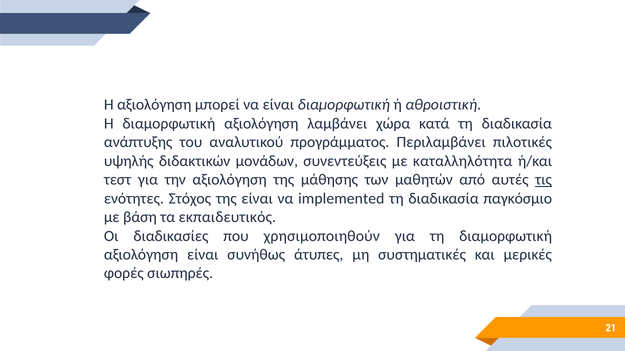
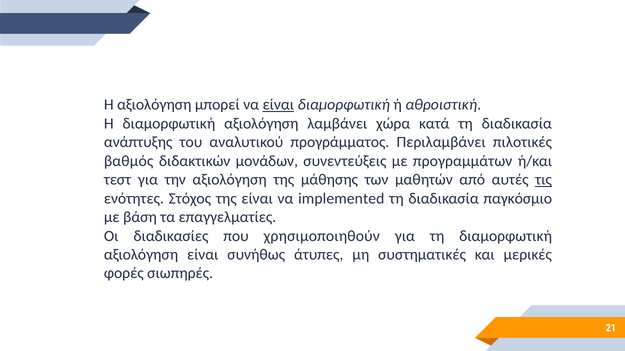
είναι at (278, 105) underline: none -> present
υψηλής: υψηλής -> βαθμός
καταλληλότητα: καταλληλότητα -> προγραμμάτων
εκπαιδευτικός: εκπαιδευτικός -> επαγγελματίες
